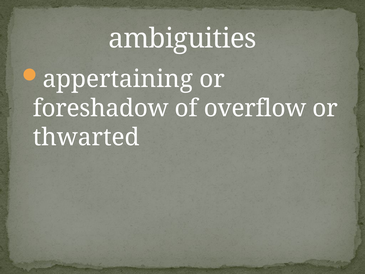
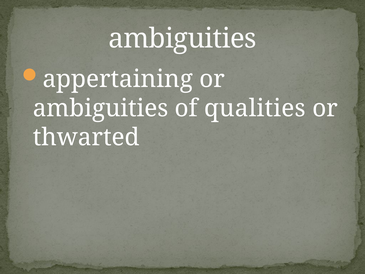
foreshadow at (101, 108): foreshadow -> ambiguities
overflow: overflow -> qualities
